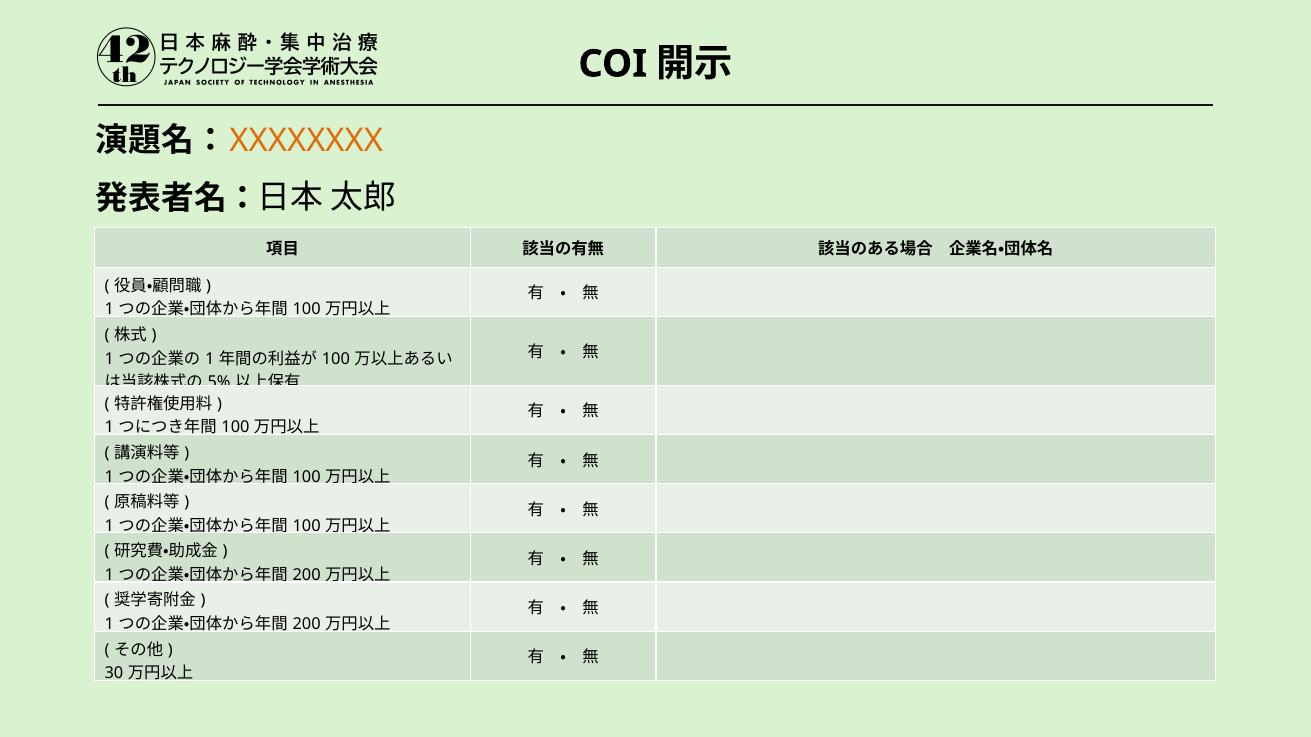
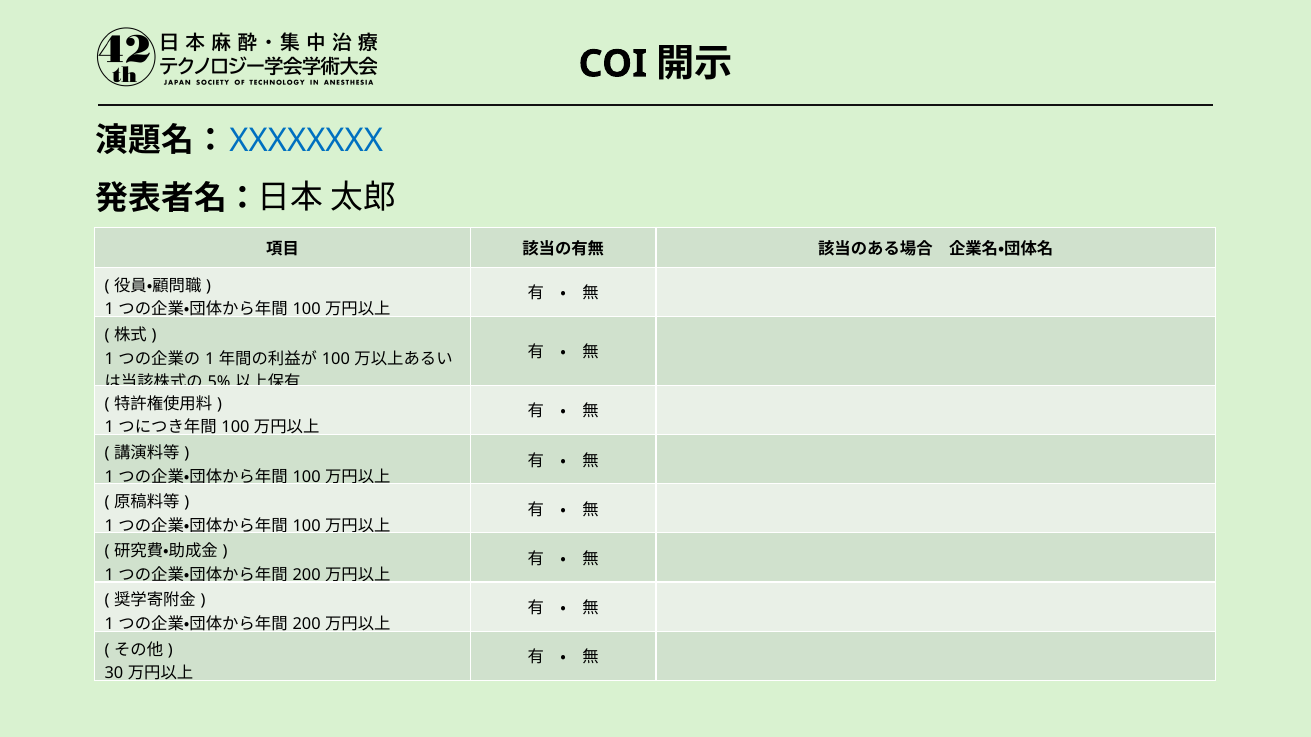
XXXXXXXX colour: orange -> blue
